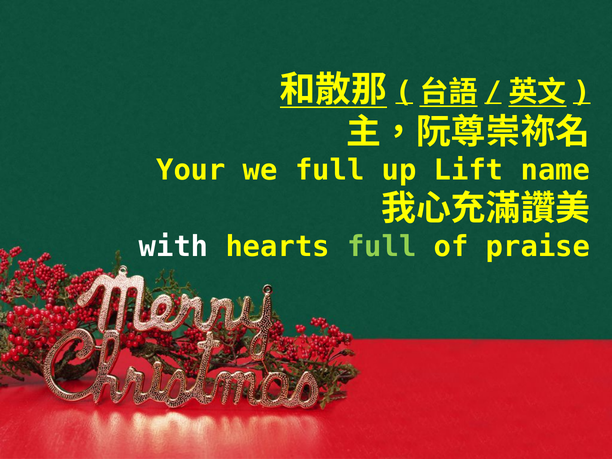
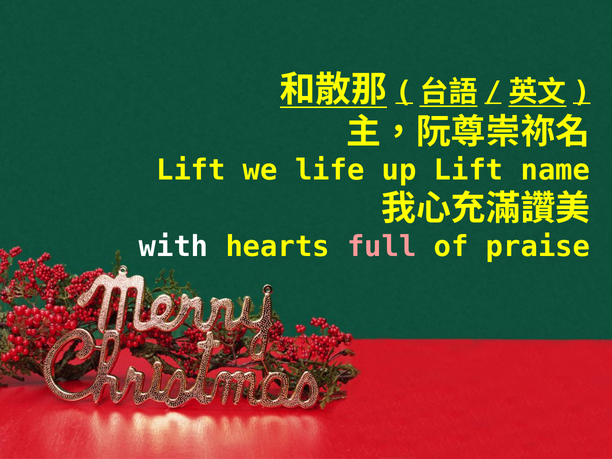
Your at (191, 170): Your -> Lift
we full: full -> life
full at (382, 247) colour: light green -> pink
